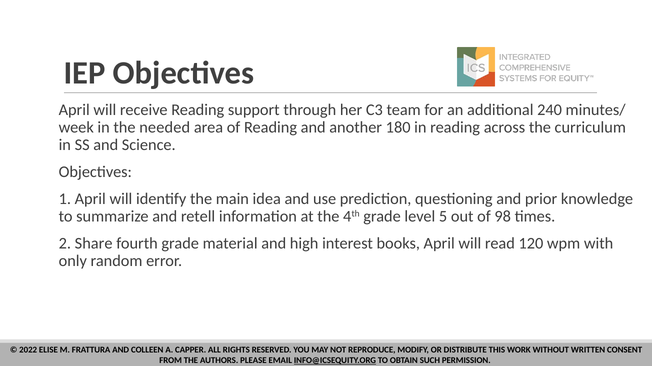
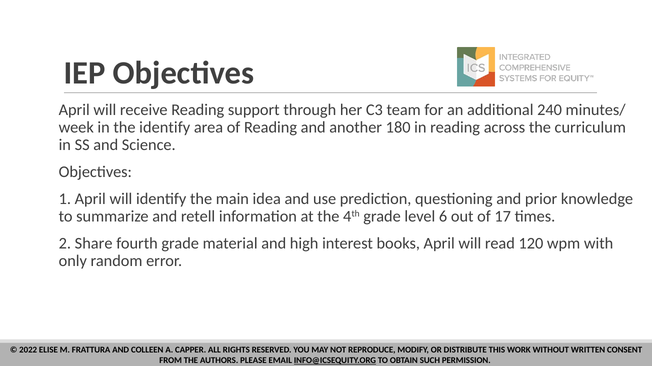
the needed: needed -> identify
5: 5 -> 6
98: 98 -> 17
